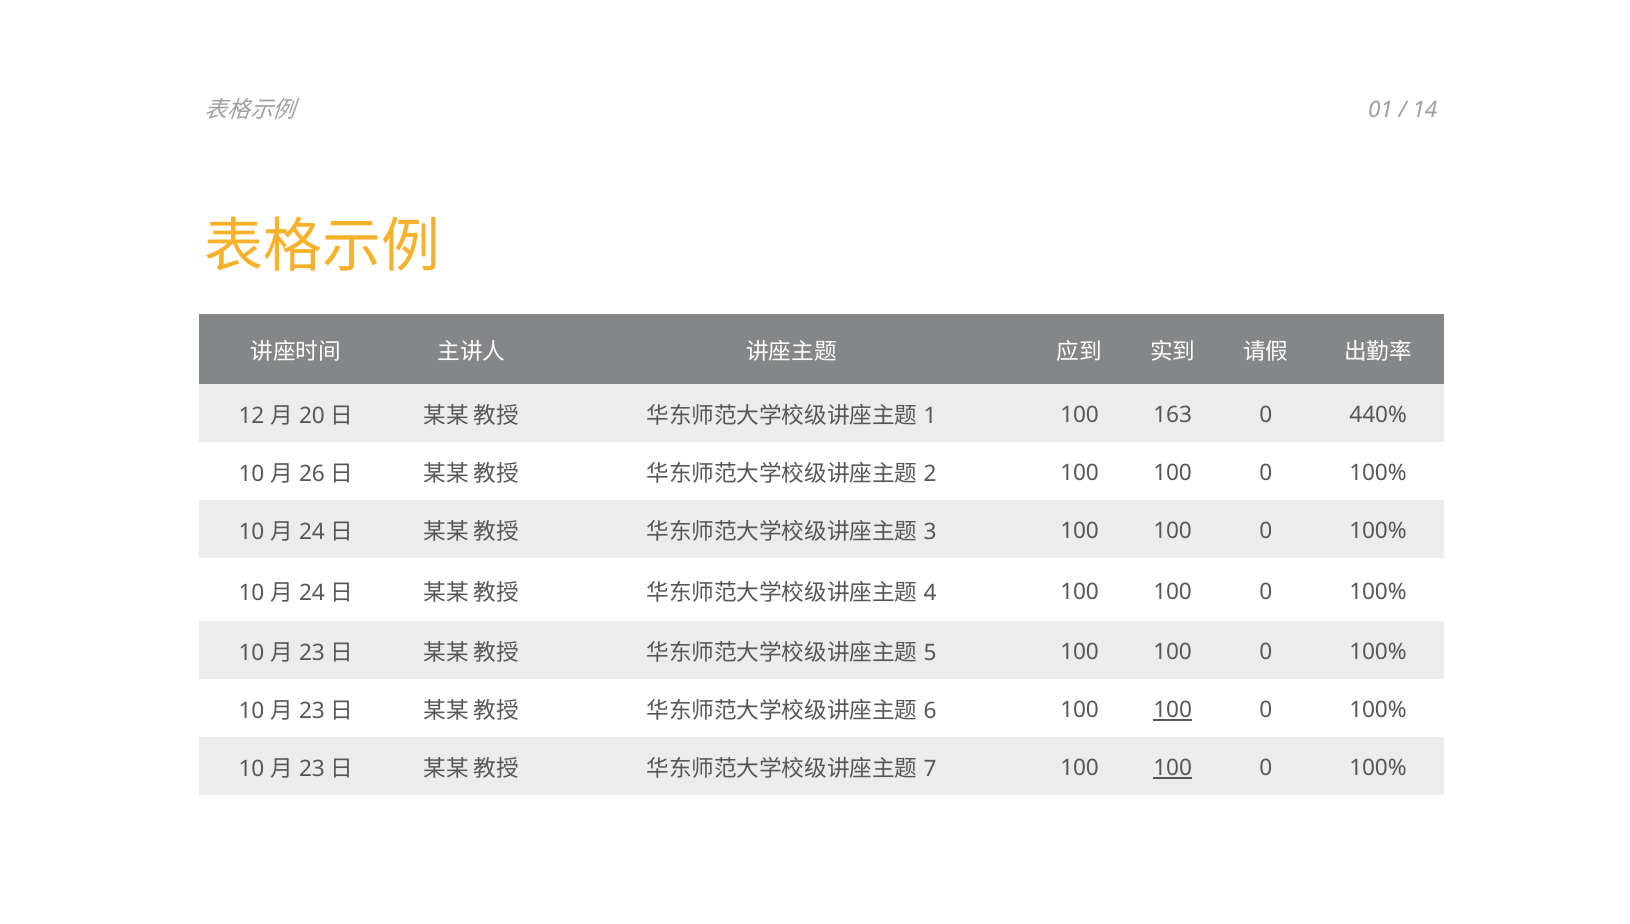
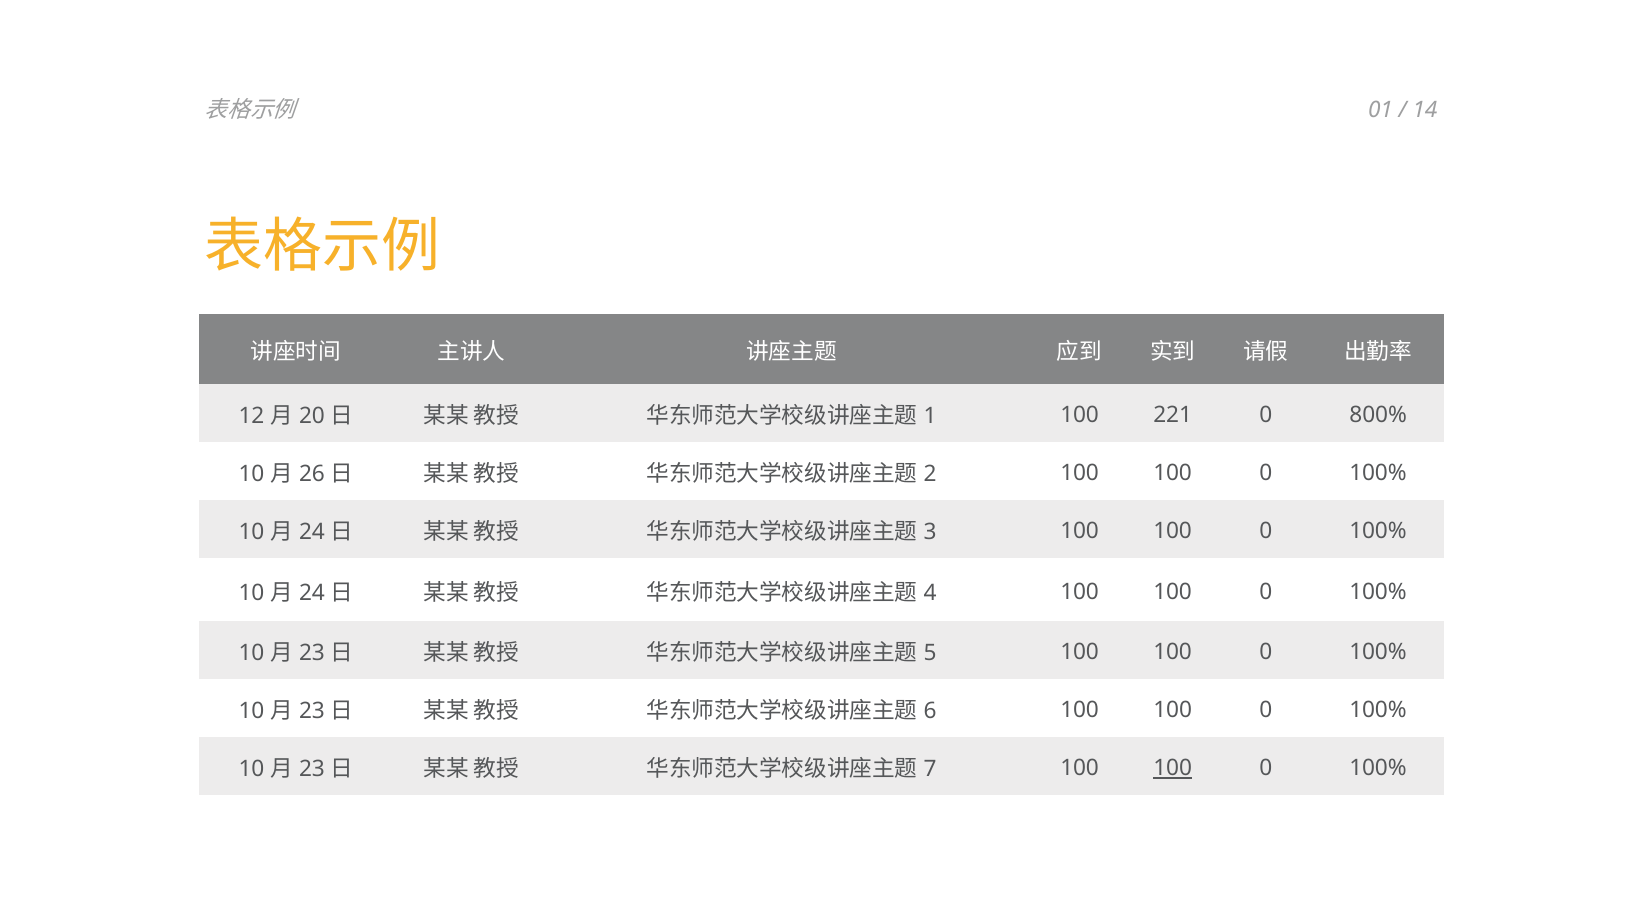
163: 163 -> 221
440%: 440% -> 800%
100 at (1173, 710) underline: present -> none
